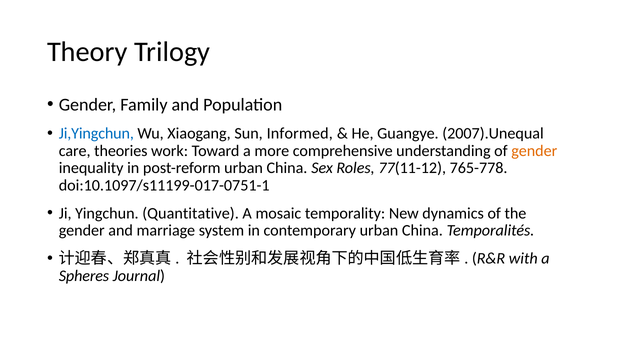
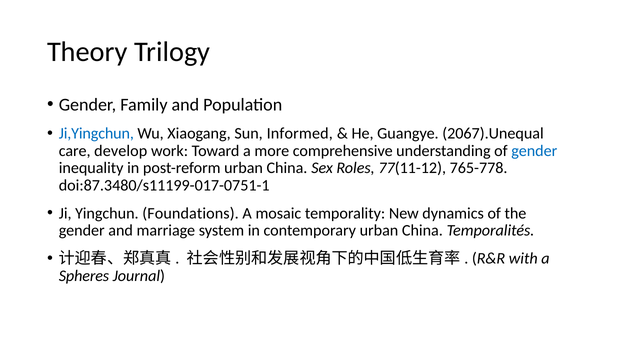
2007).Unequal: 2007).Unequal -> 2067).Unequal
theories: theories -> develop
gender at (534, 151) colour: orange -> blue
doi:10.1097/s11199-017-0751-1: doi:10.1097/s11199-017-0751-1 -> doi:87.3480/s11199-017-0751-1
Quantitative: Quantitative -> Foundations
